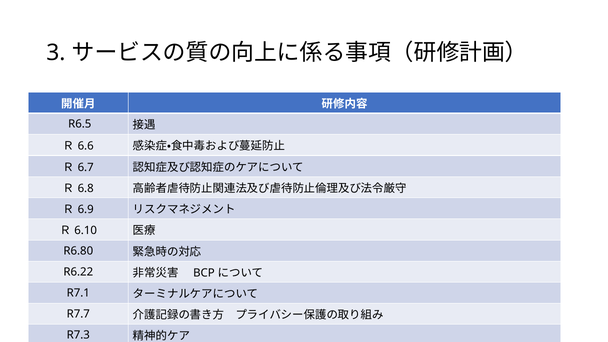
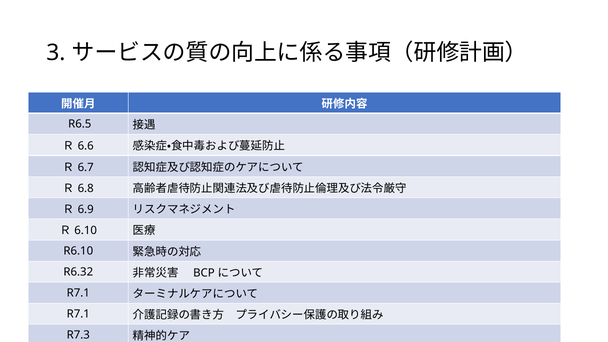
R6.80: R6.80 -> R6.10
R6.22: R6.22 -> R6.32
R7.7 at (78, 314): R7.7 -> R7.1
